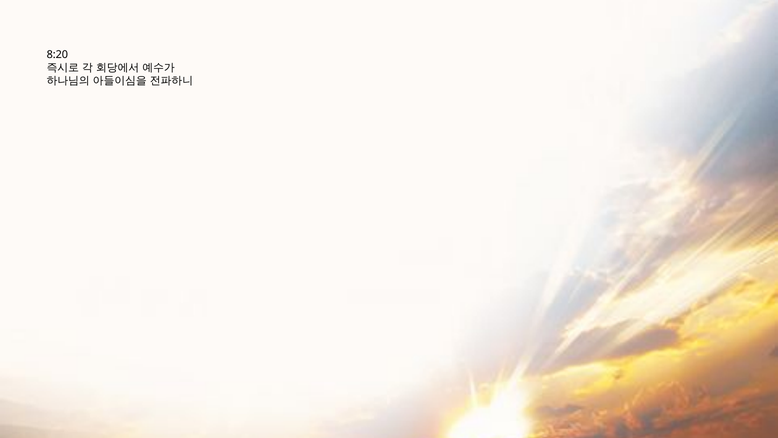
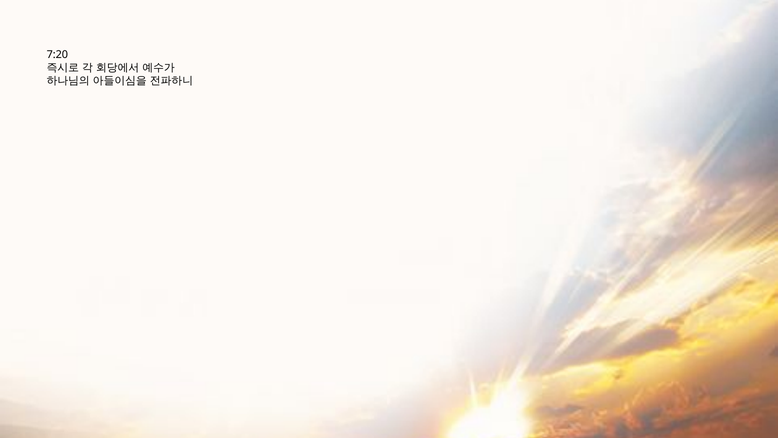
8:20: 8:20 -> 7:20
